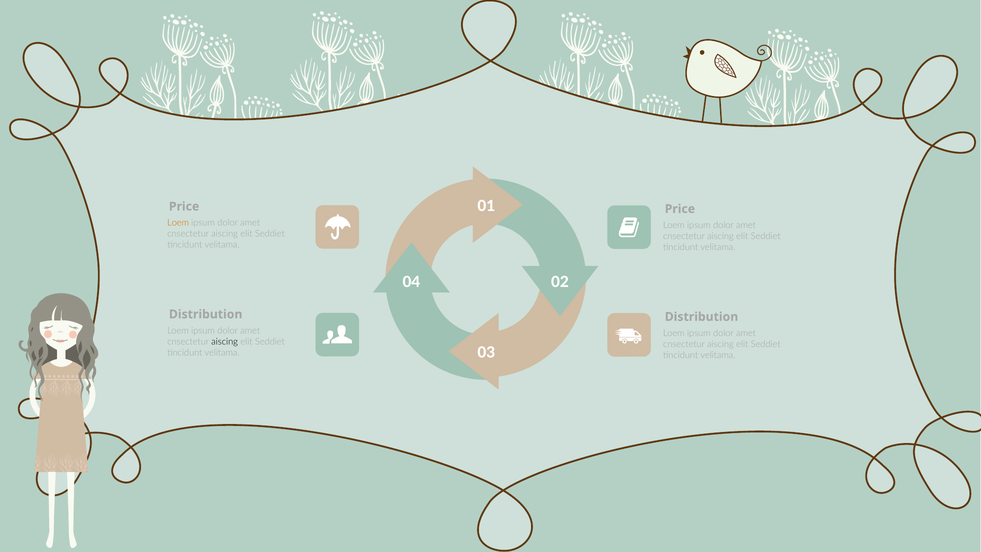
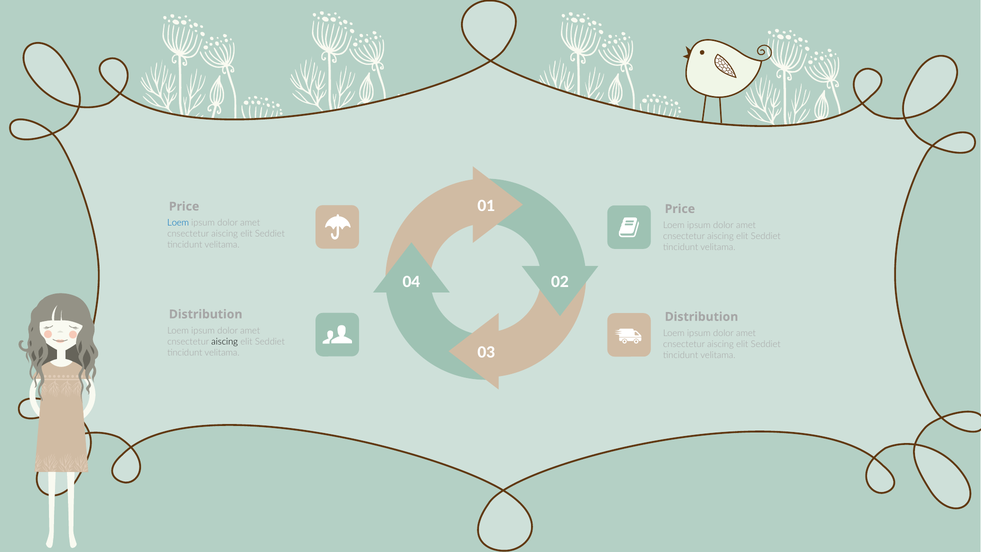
Loem at (178, 223) colour: orange -> blue
